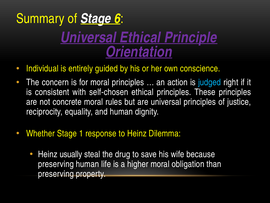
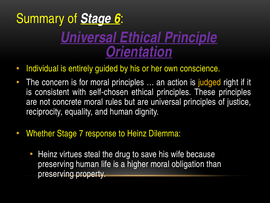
judged colour: light blue -> yellow
1: 1 -> 7
usually: usually -> virtues
